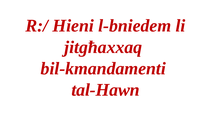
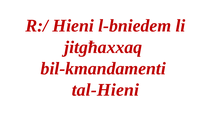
tal-Hawn: tal-Hawn -> tal-Hieni
